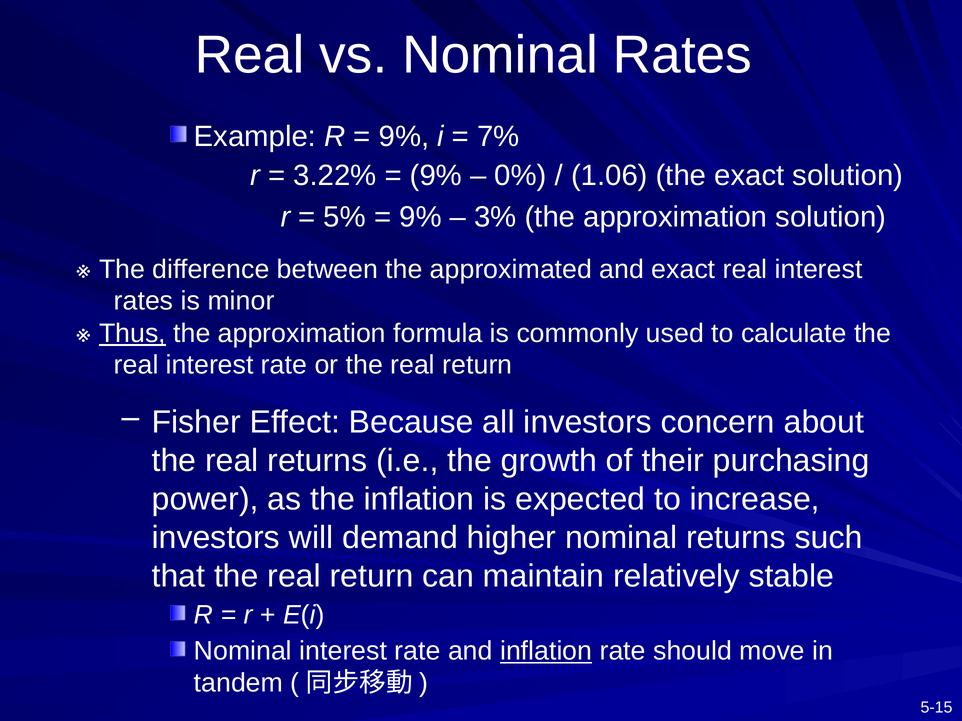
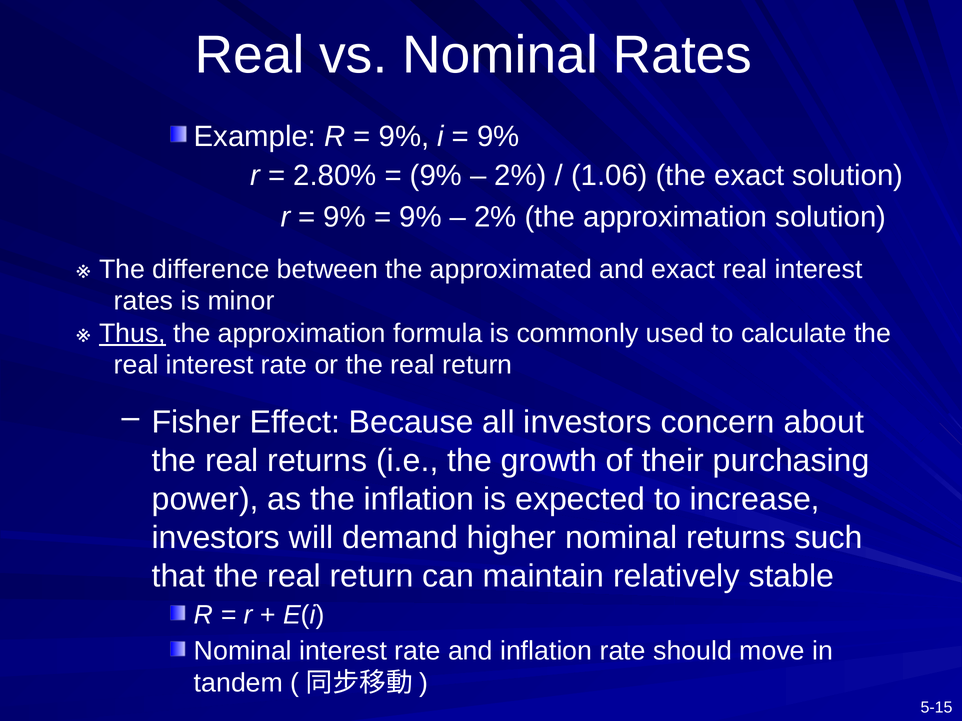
7% at (498, 137): 7% -> 9%
3.22%: 3.22% -> 2.80%
0% at (521, 176): 0% -> 2%
5% at (345, 217): 5% -> 9%
3% at (495, 217): 3% -> 2%
inflation at (546, 652) underline: present -> none
